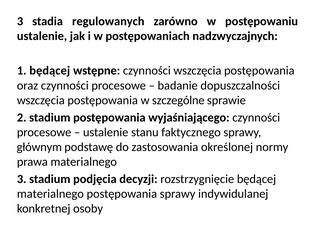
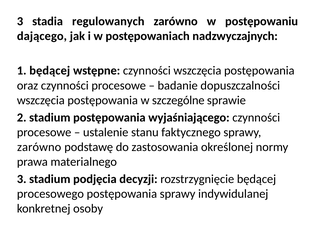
ustalenie at (42, 36): ustalenie -> dającego
głównym at (39, 147): głównym -> zarówno
materialnego at (50, 194): materialnego -> procesowego
